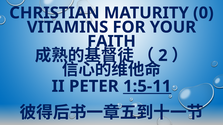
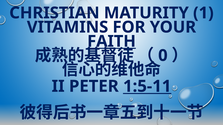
0: 0 -> 1
FAITH underline: none -> present
2: 2 -> 0
